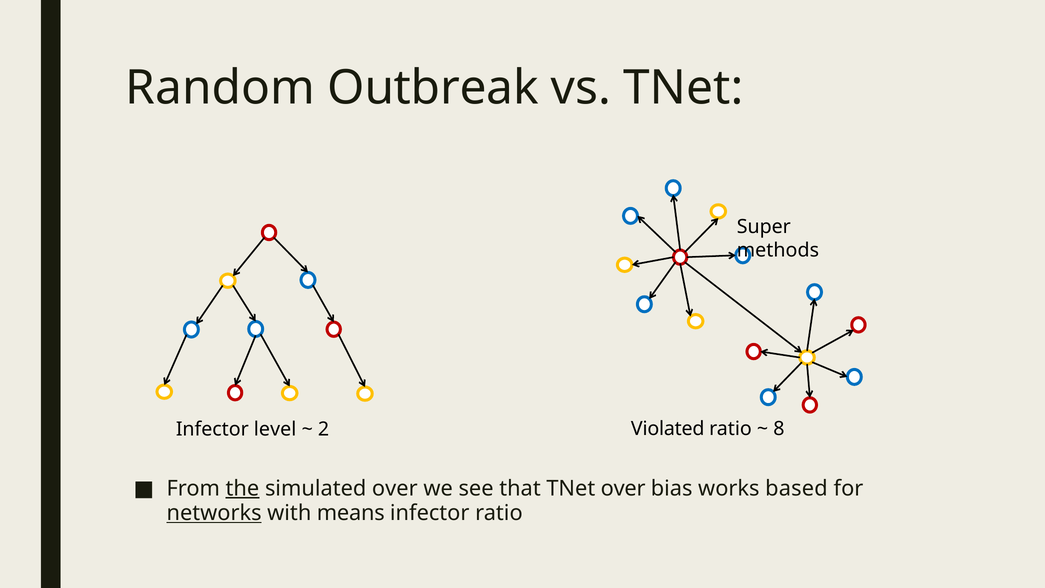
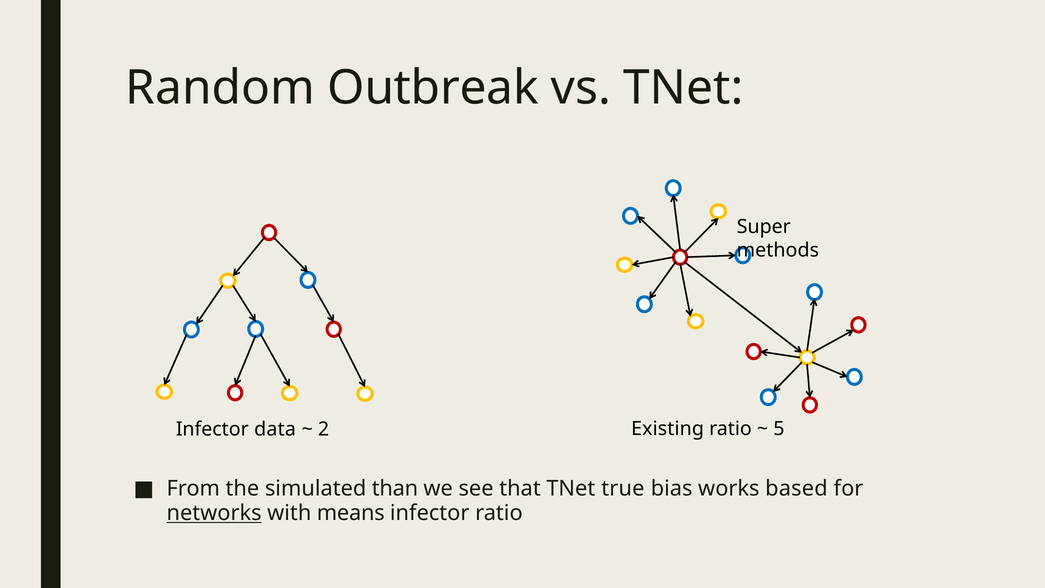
level: level -> data
Violated: Violated -> Existing
8: 8 -> 5
the underline: present -> none
simulated over: over -> than
TNet over: over -> true
